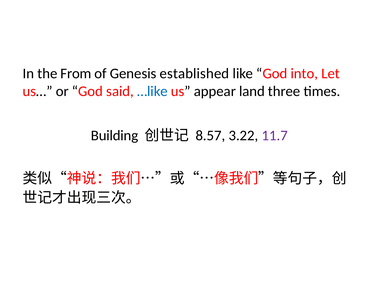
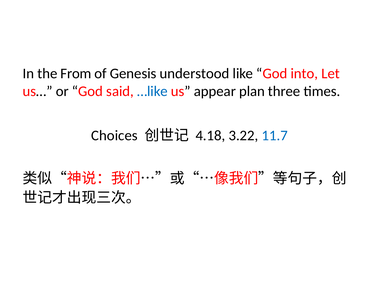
established: established -> understood
land: land -> plan
Building: Building -> Choices
8.57: 8.57 -> 4.18
11.7 colour: purple -> blue
